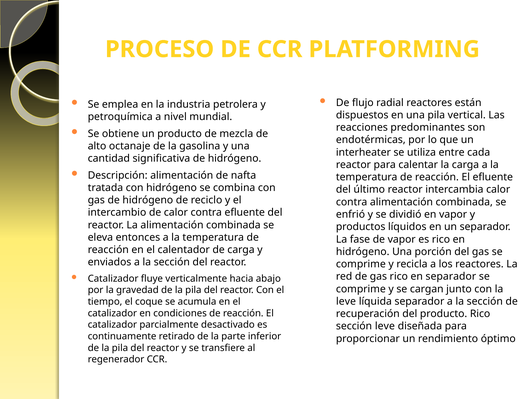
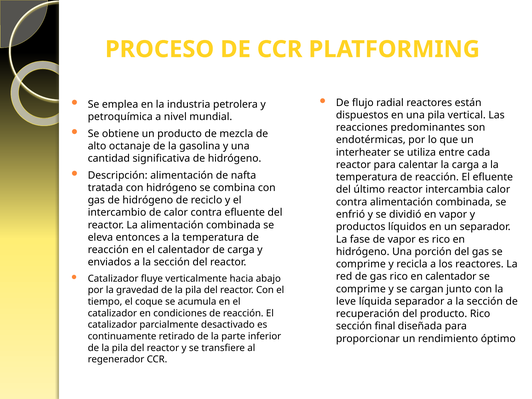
en separador: separador -> calentador
sección leve: leve -> final
